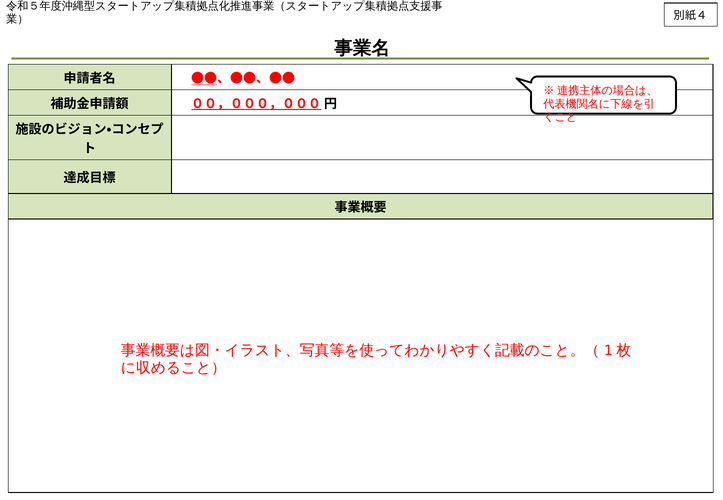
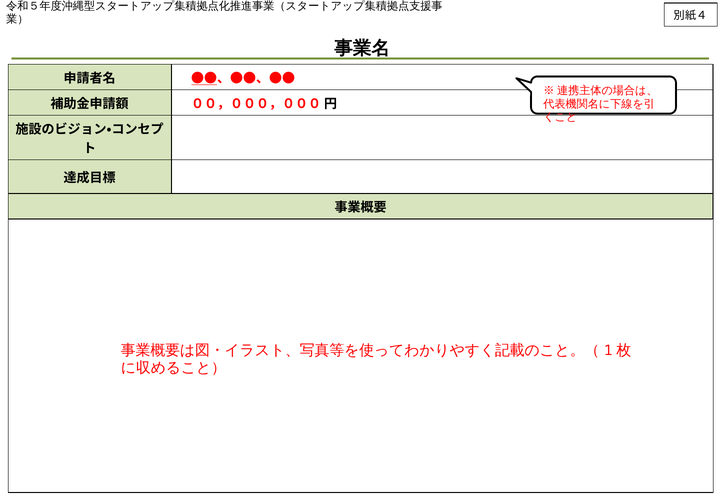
００，０００，０００ underline: present -> none
